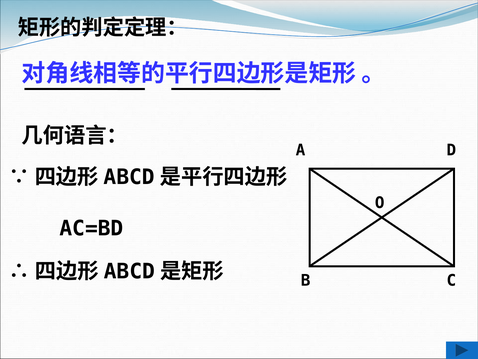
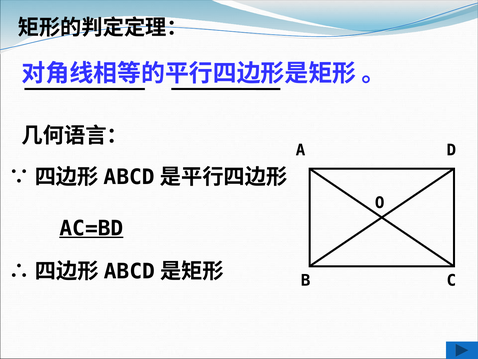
AC=BD underline: none -> present
